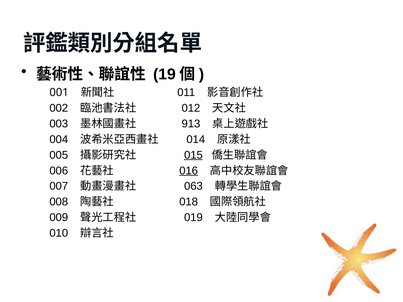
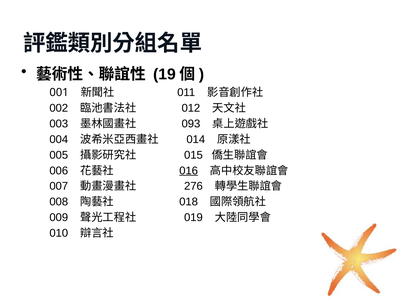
913: 913 -> 093
015 underline: present -> none
063: 063 -> 276
